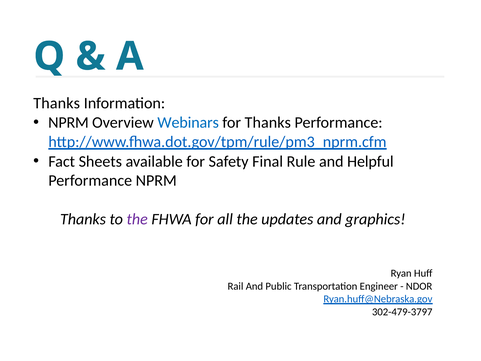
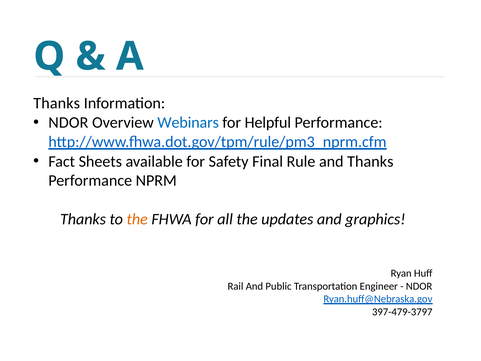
NPRM at (68, 123): NPRM -> NDOR
for Thanks: Thanks -> Helpful
and Helpful: Helpful -> Thanks
the at (137, 219) colour: purple -> orange
302-479-3797: 302-479-3797 -> 397-479-3797
